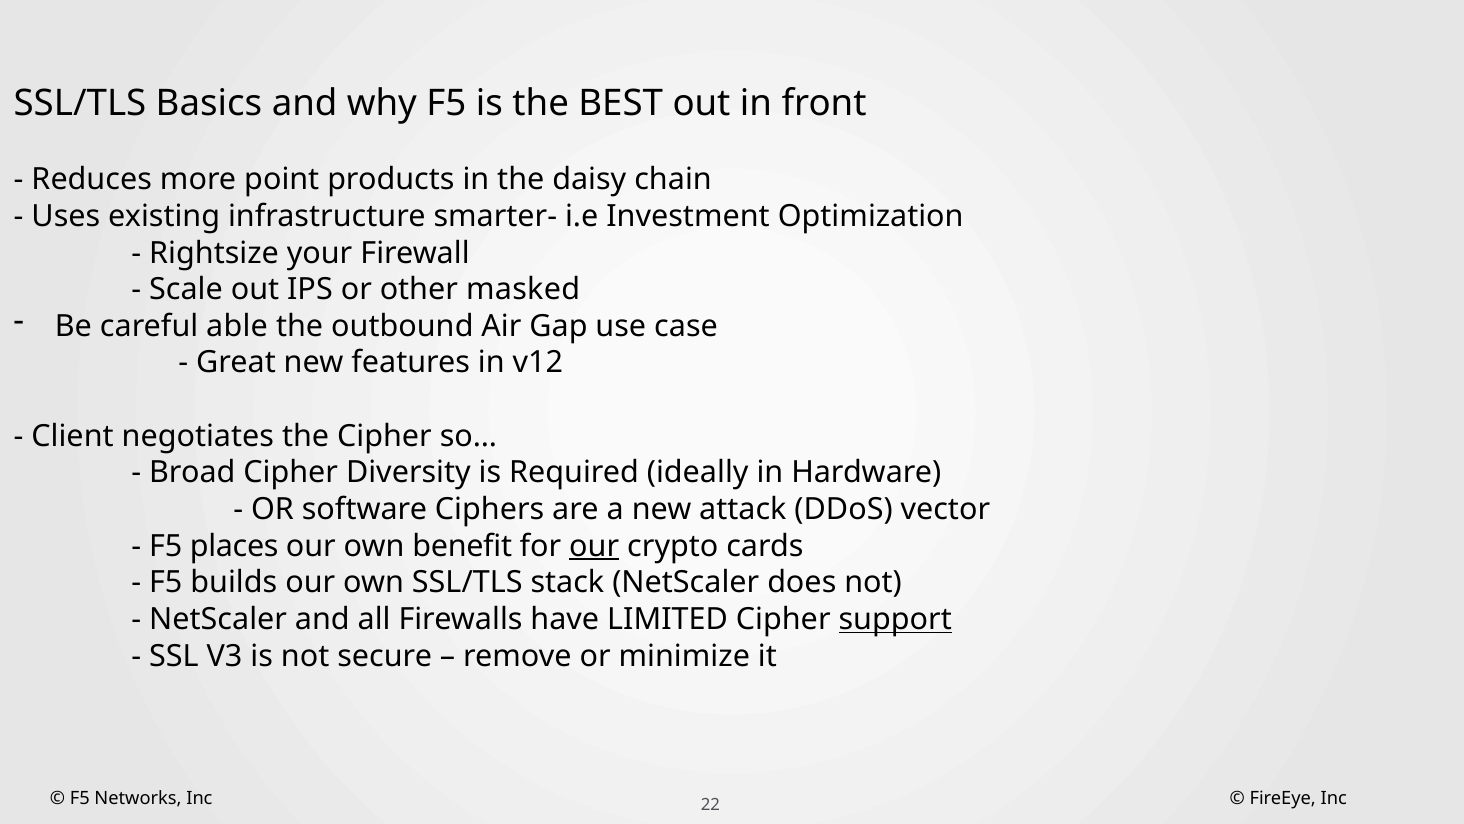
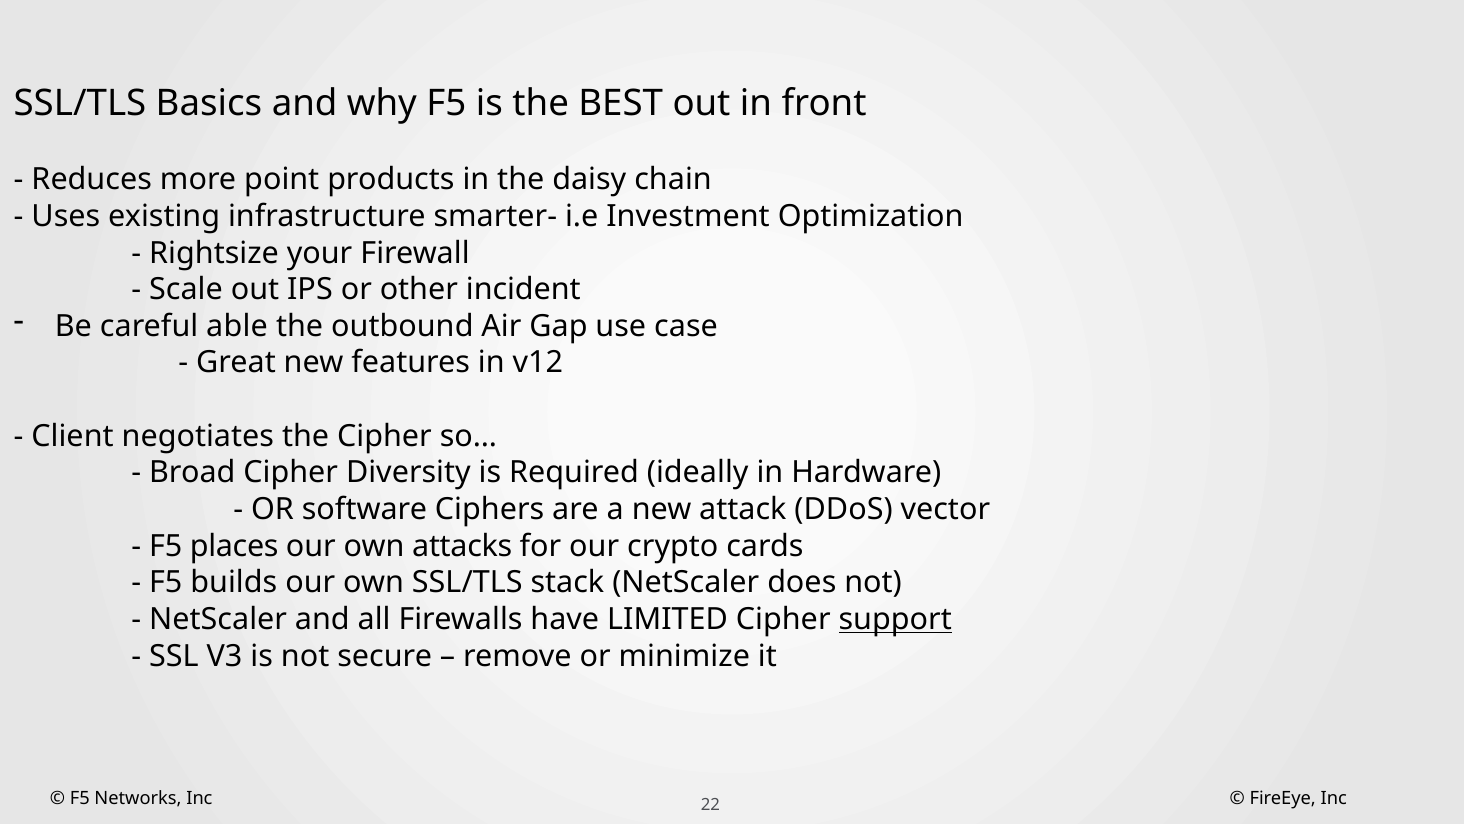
masked: masked -> incident
benefit: benefit -> attacks
our at (594, 546) underline: present -> none
